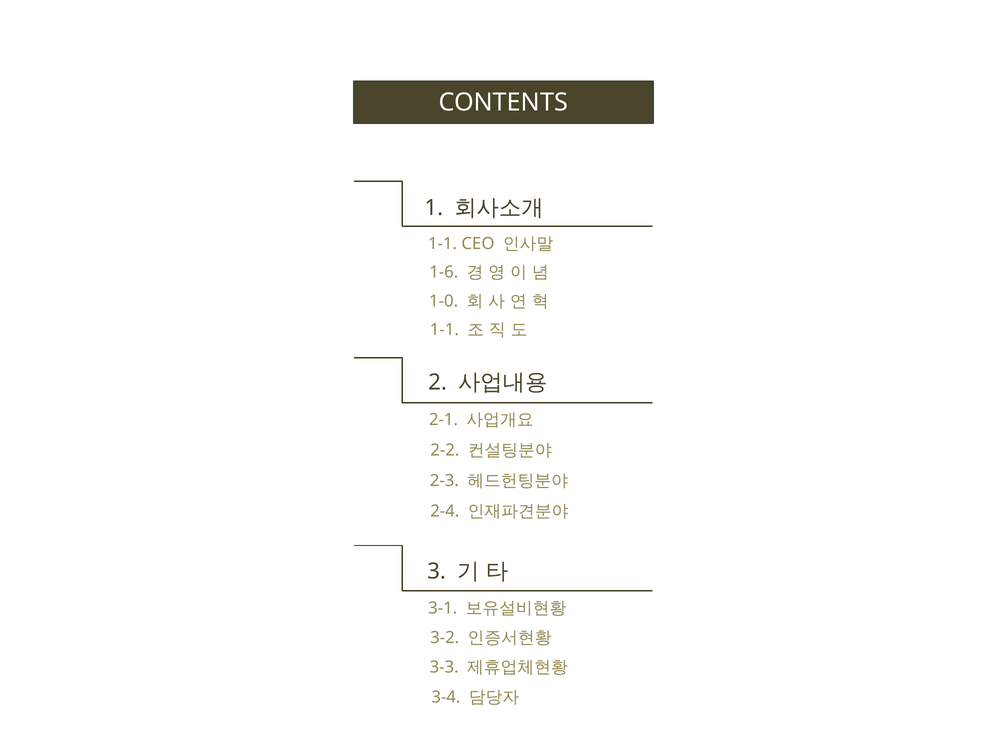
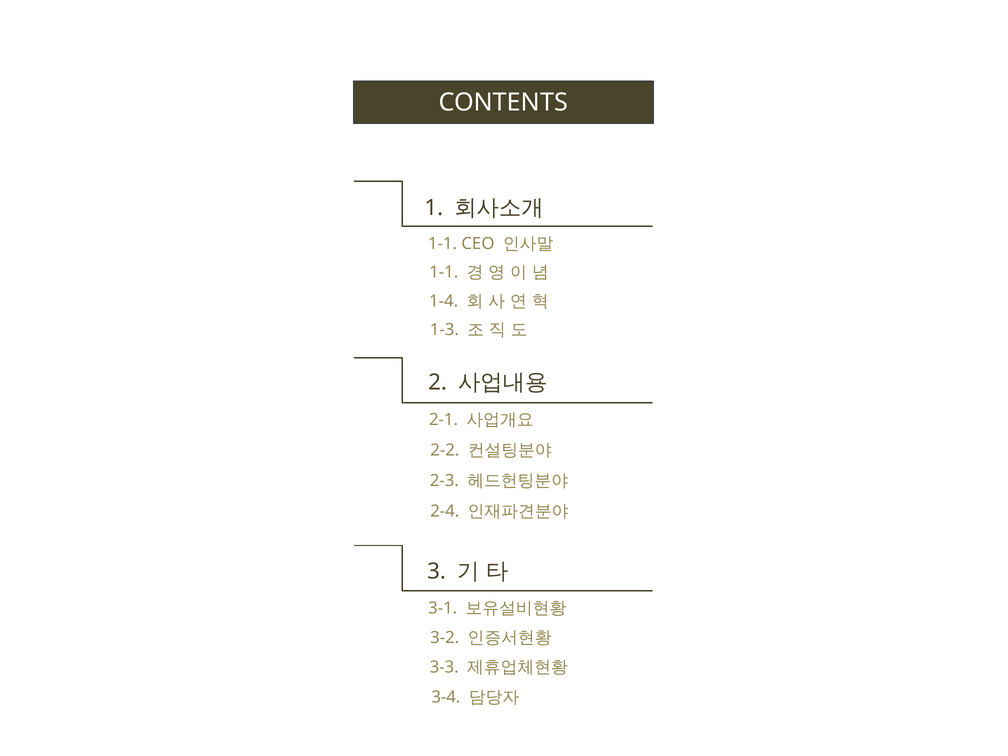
1-6 at (444, 272): 1-6 -> 1-1
1-0: 1-0 -> 1-4
1-1 at (444, 330): 1-1 -> 1-3
